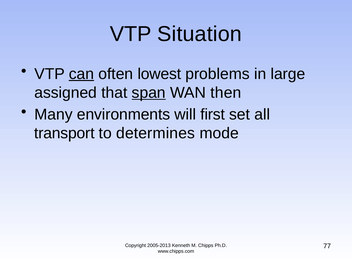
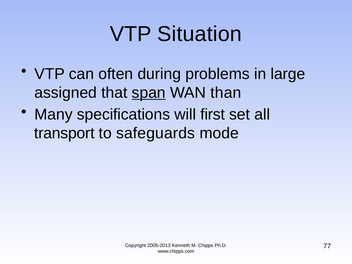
can underline: present -> none
lowest: lowest -> during
then: then -> than
environments: environments -> specifications
determines: determines -> safeguards
